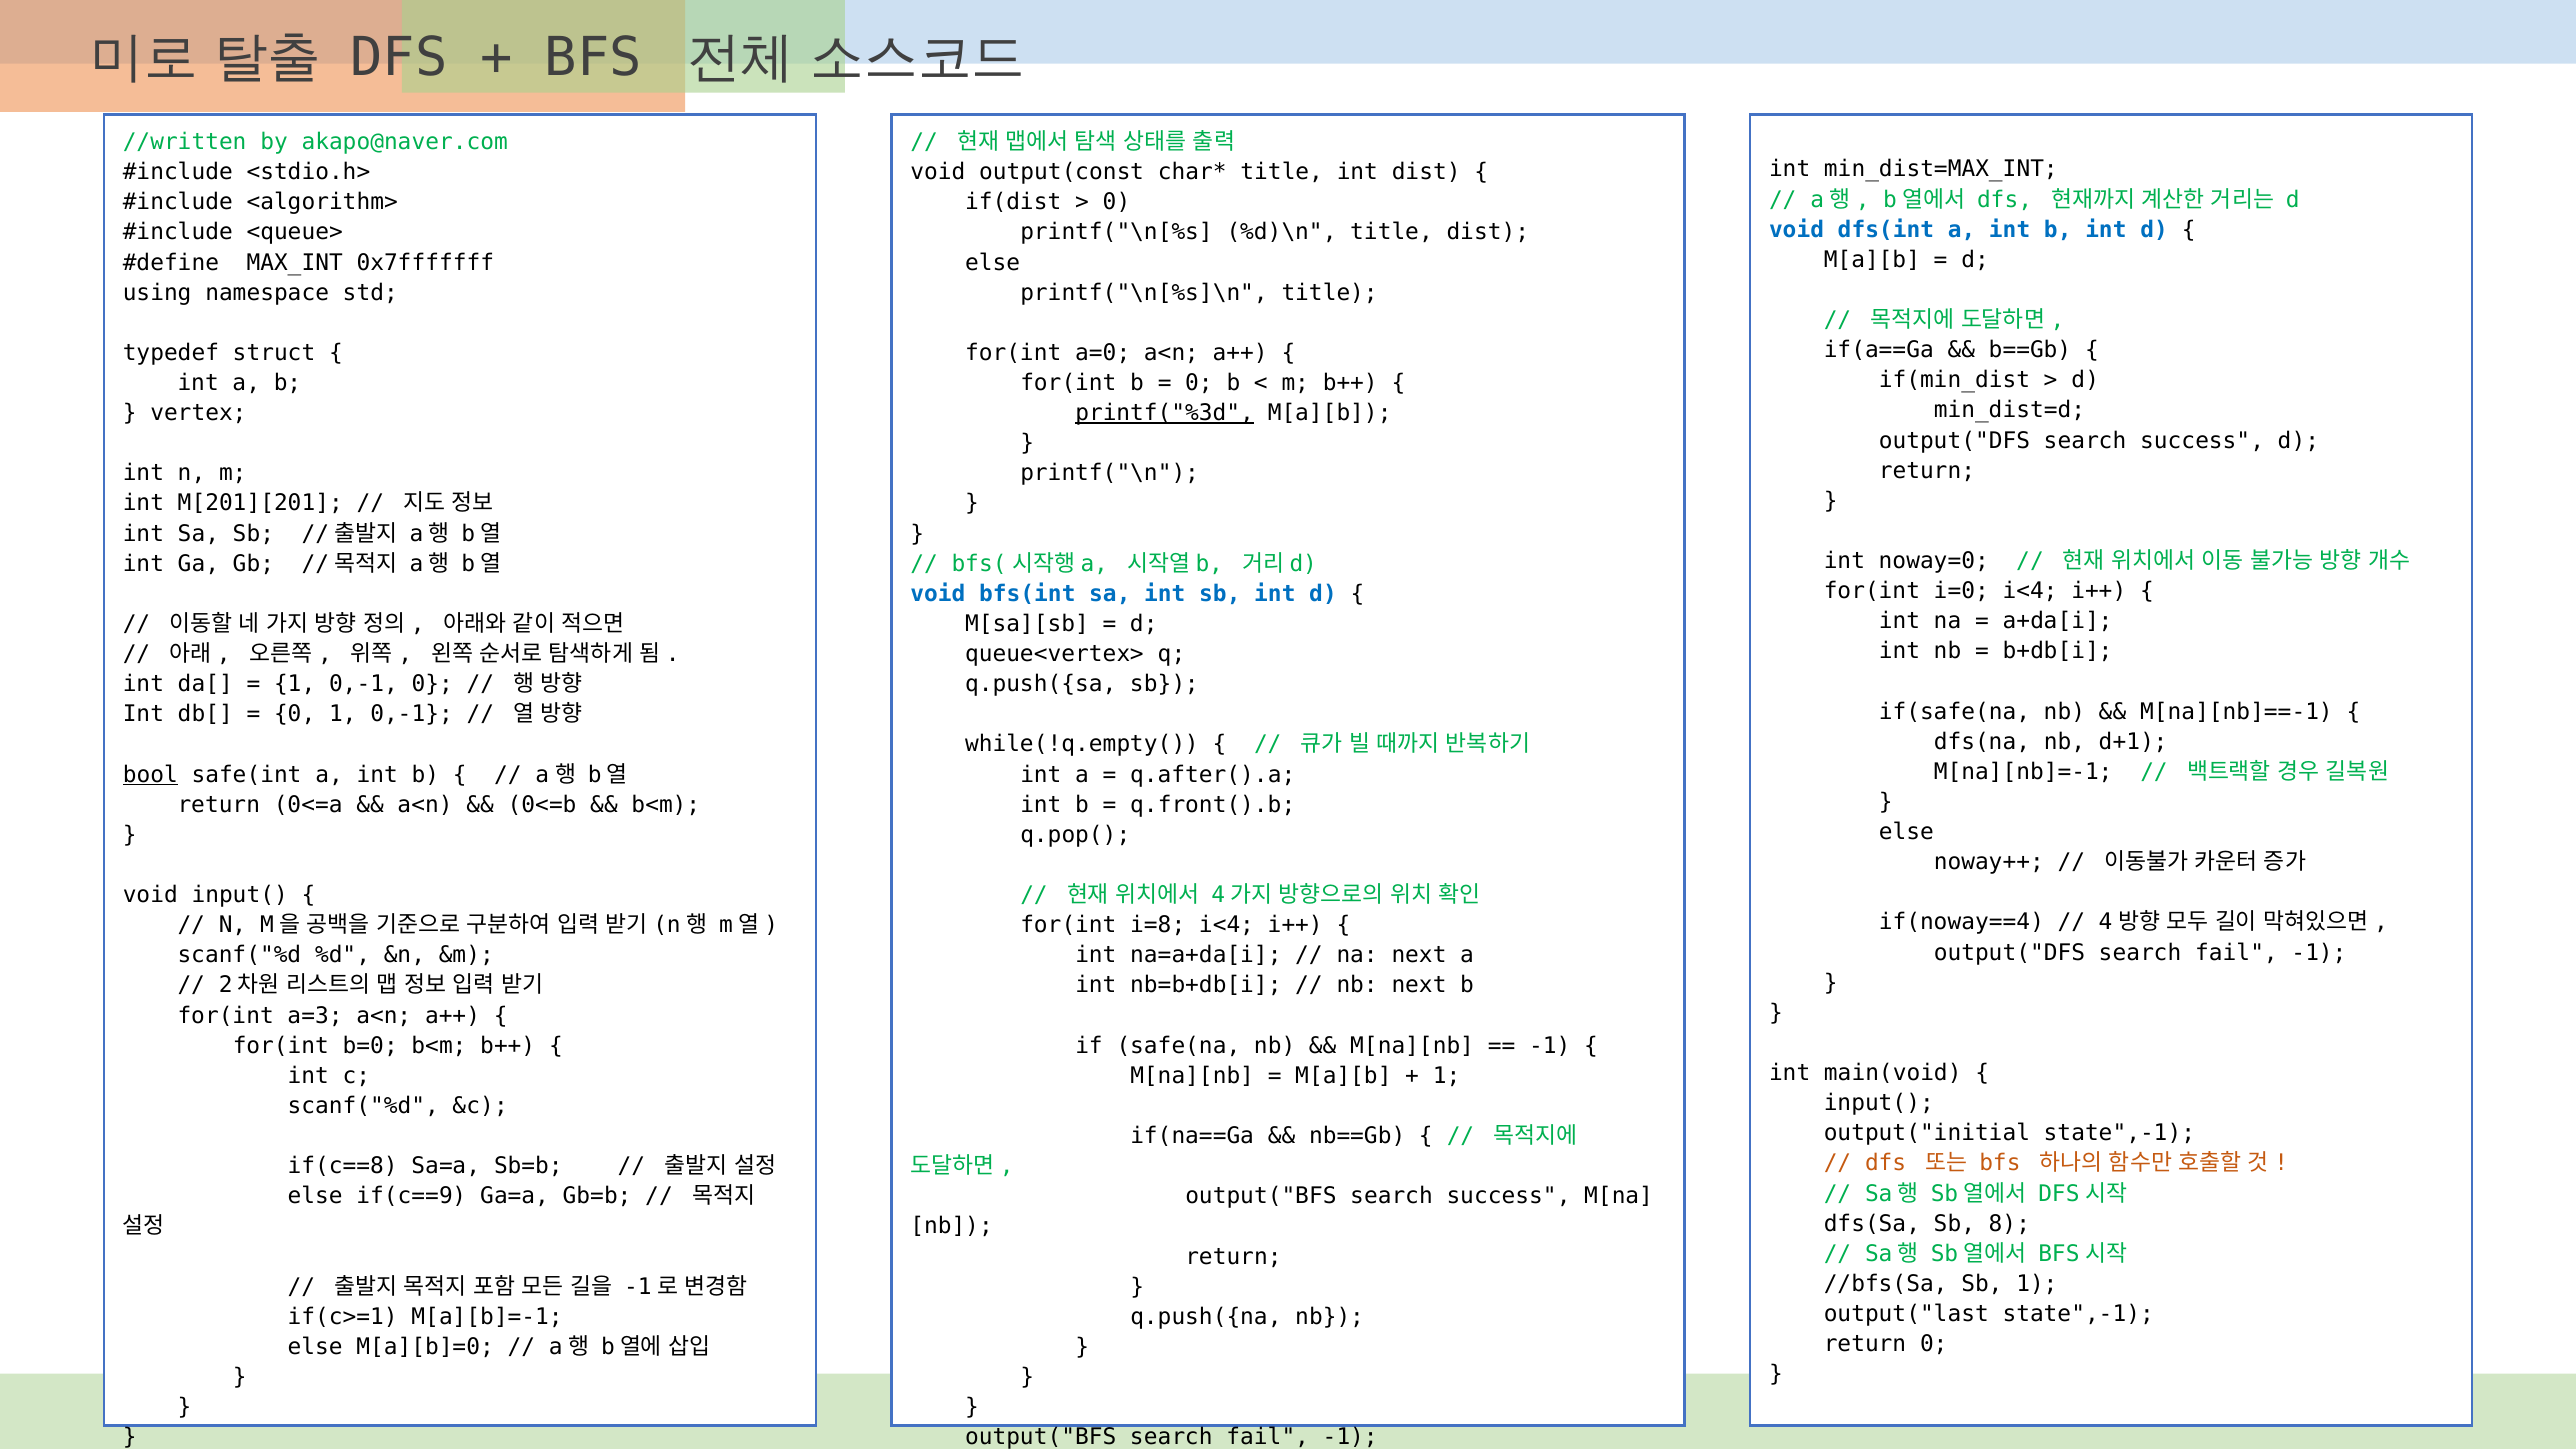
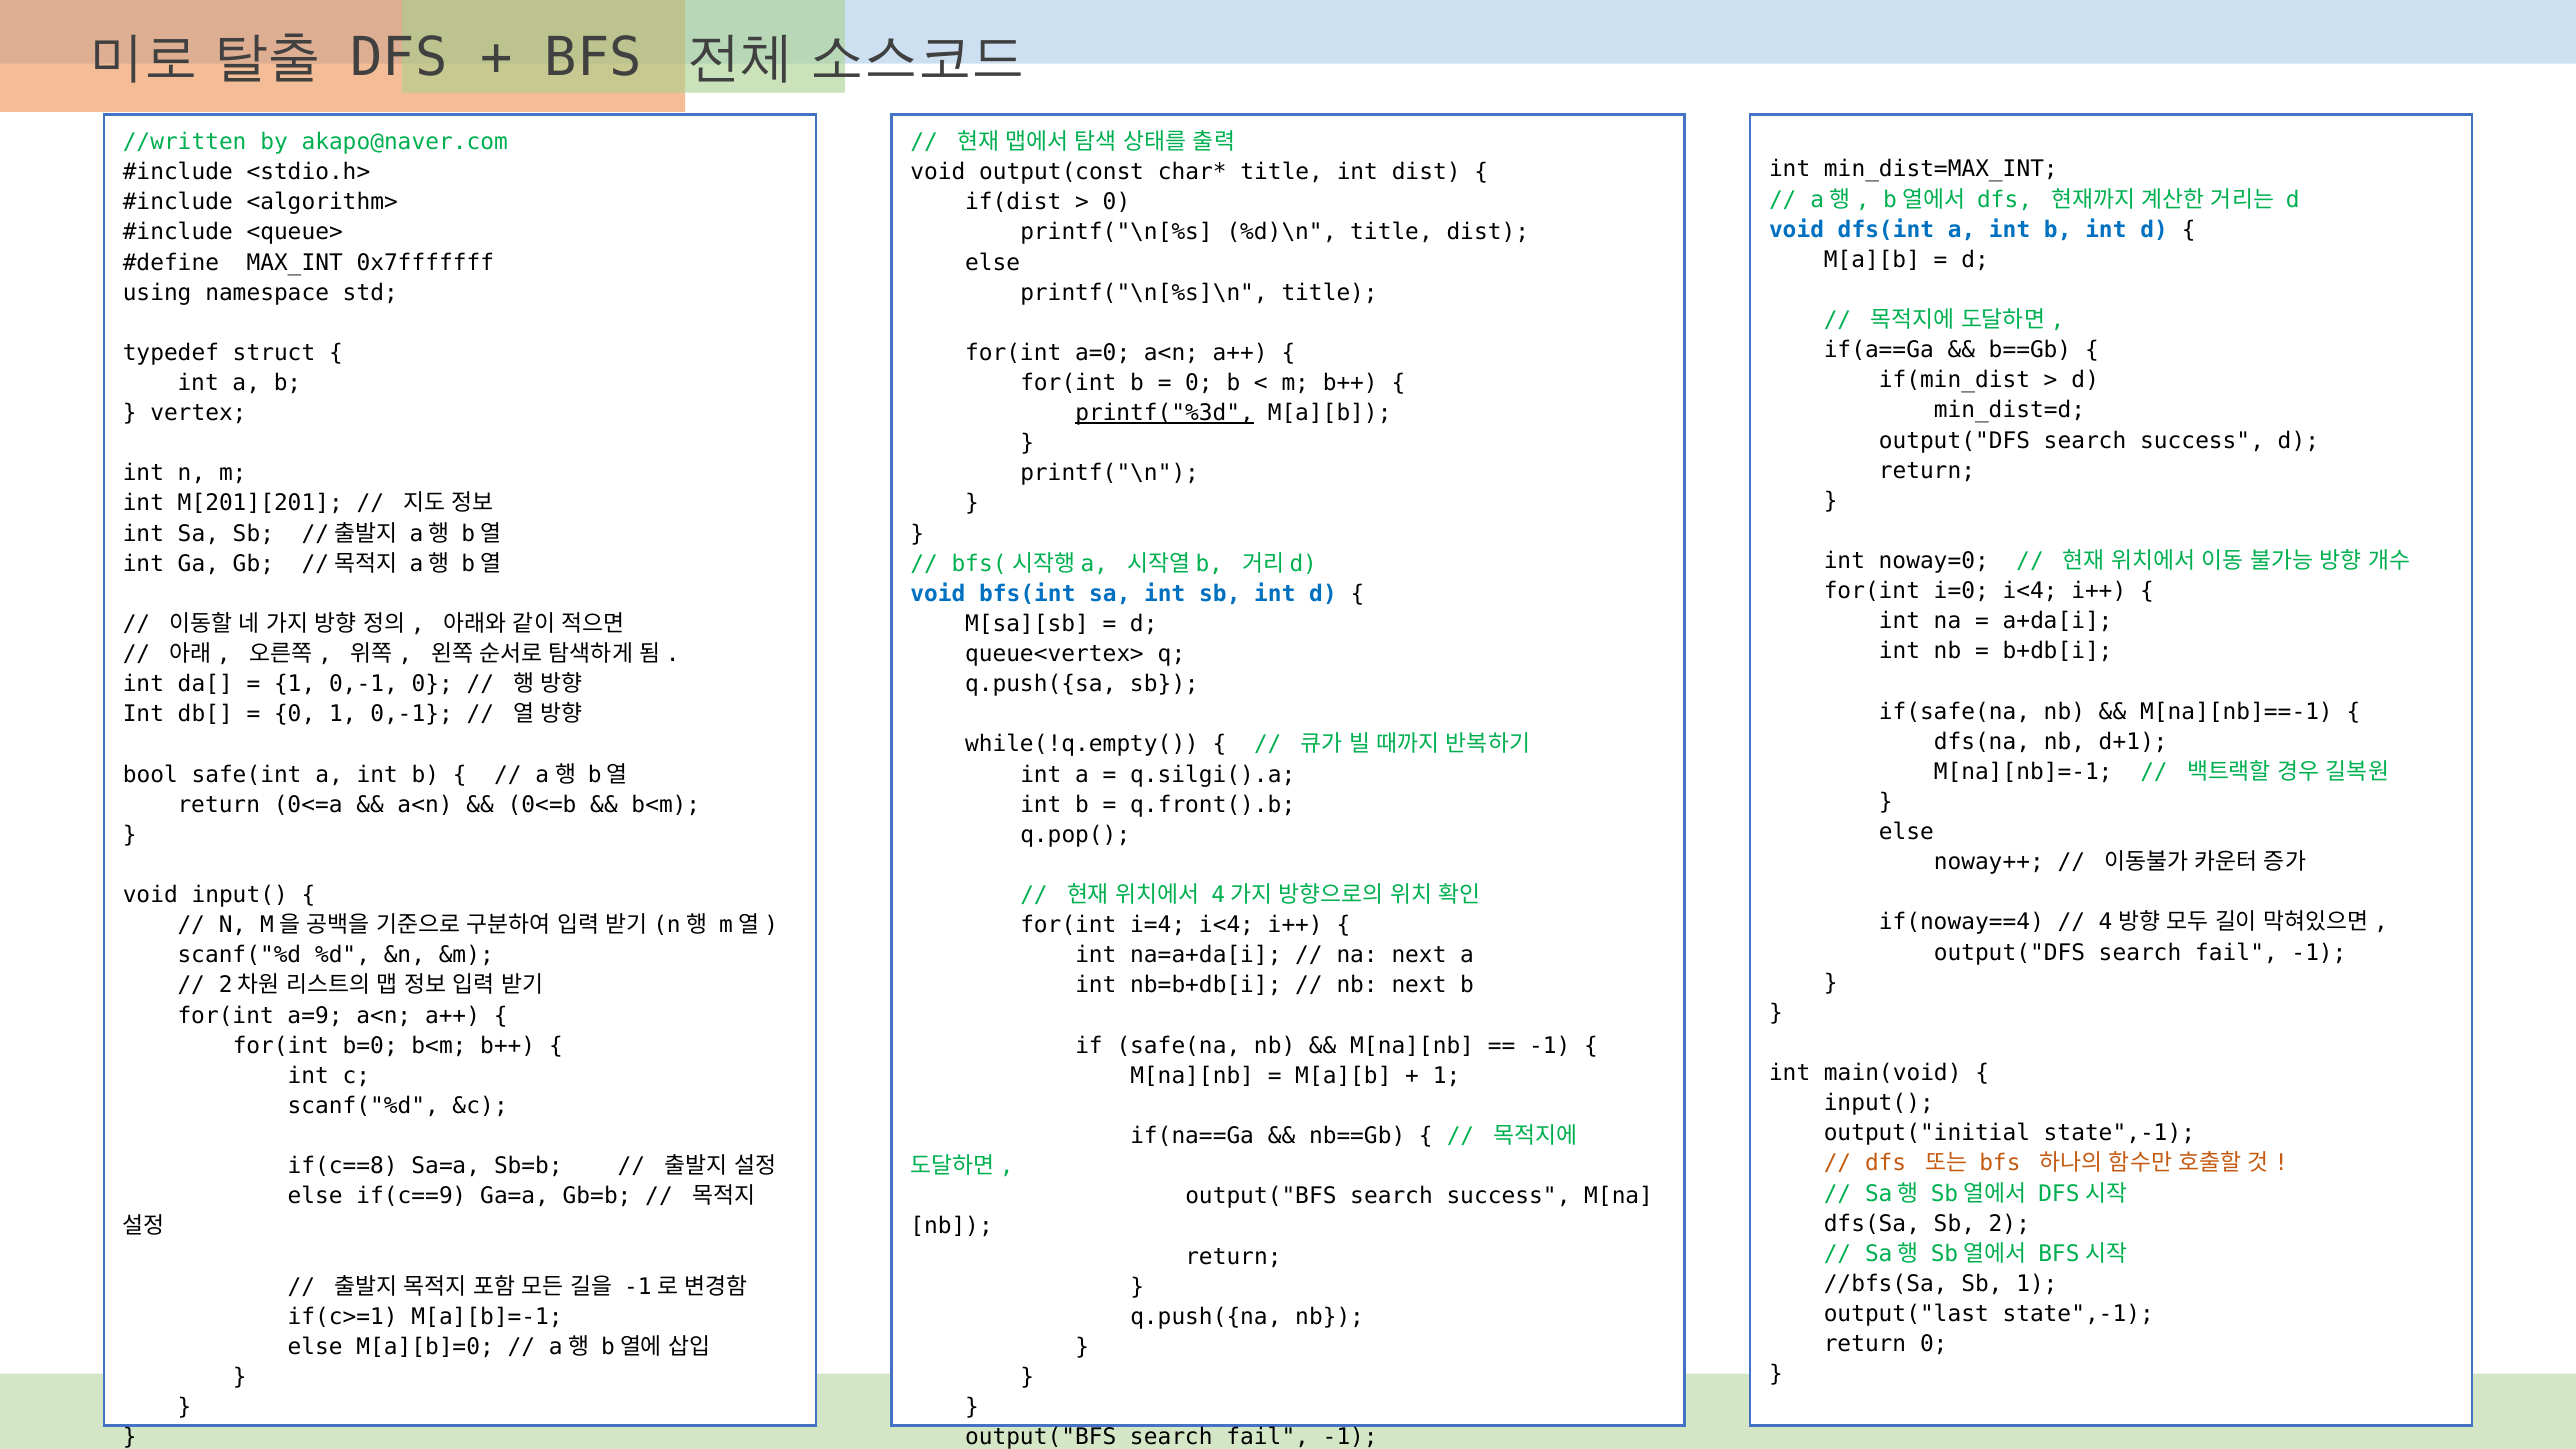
bool underline: present -> none
q.after().a: q.after().a -> q.silgi().a
i=8: i=8 -> i=4
a=3: a=3 -> a=9
8: 8 -> 2
